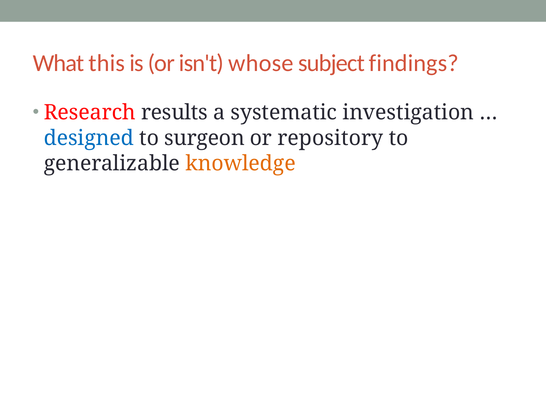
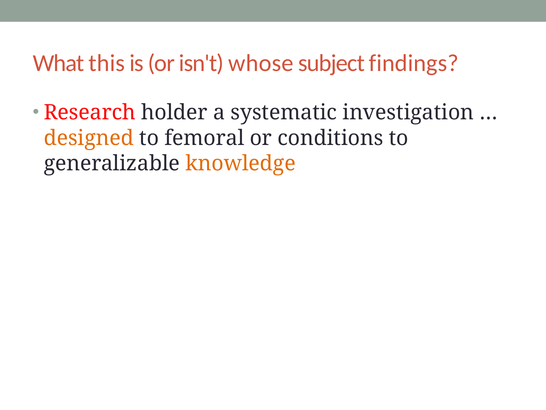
results: results -> holder
designed colour: blue -> orange
surgeon: surgeon -> femoral
repository: repository -> conditions
